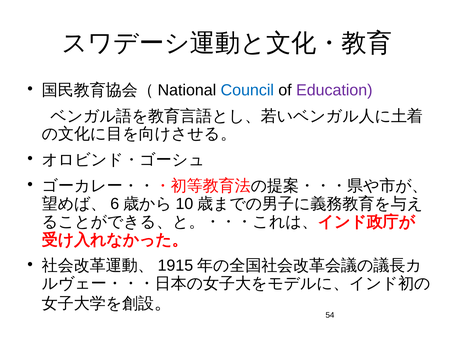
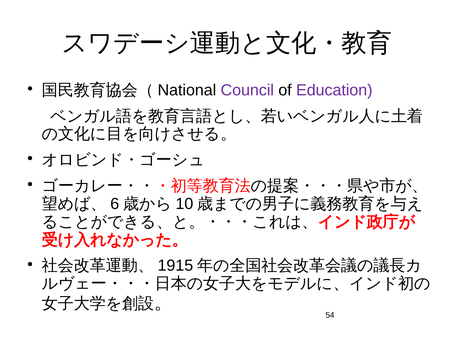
Council colour: blue -> purple
